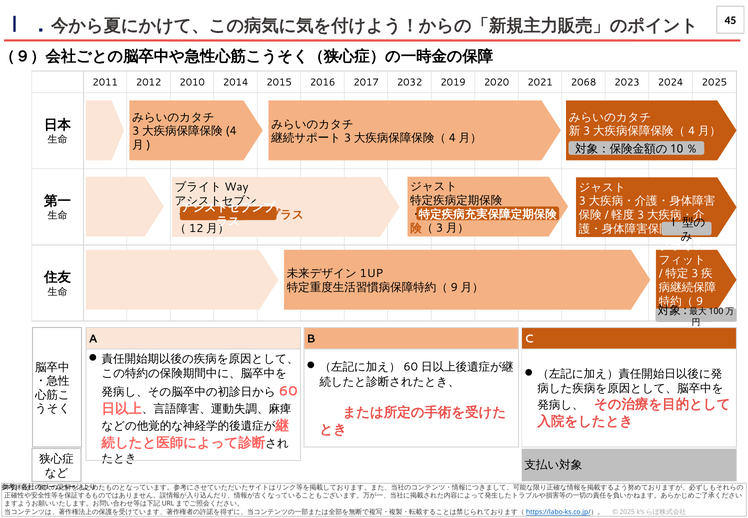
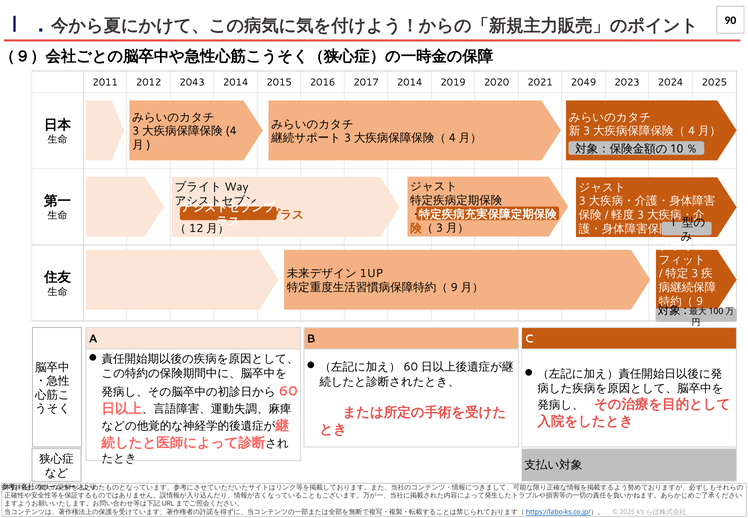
45: 45 -> 90
2010: 2010 -> 2043
2017 2032: 2032 -> 2014
2068: 2068 -> 2049
